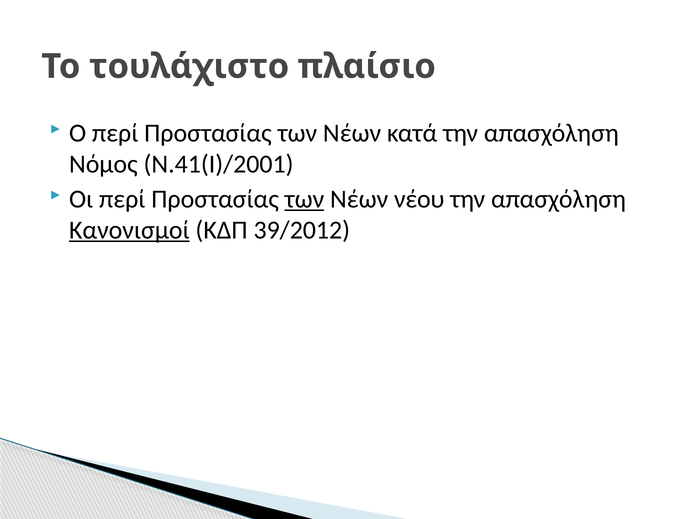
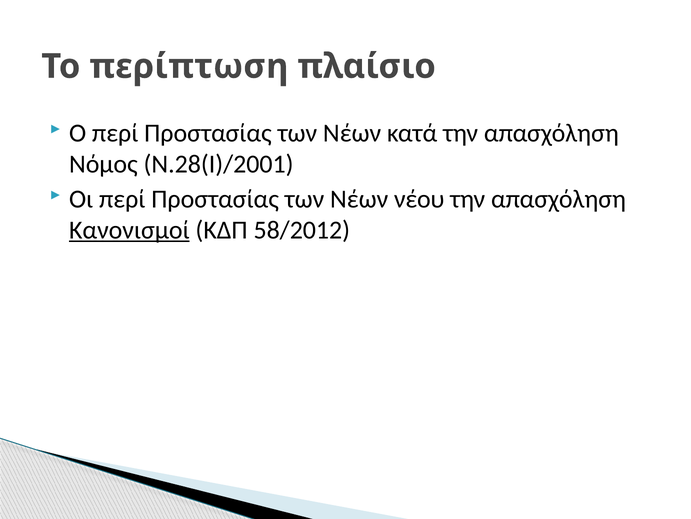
τουλάχιστο: τουλάχιστο -> περίπτωση
Ν.41(Ι)/2001: Ν.41(Ι)/2001 -> Ν.28(Ι)/2001
των at (305, 199) underline: present -> none
39/2012: 39/2012 -> 58/2012
